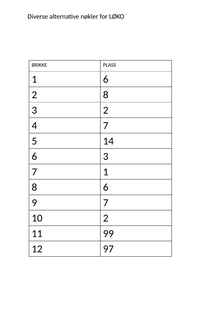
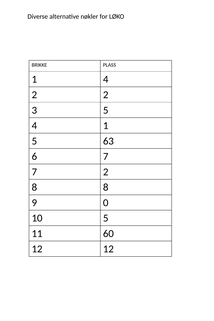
1 6: 6 -> 4
2 8: 8 -> 2
3 2: 2 -> 5
4 7: 7 -> 1
14: 14 -> 63
6 3: 3 -> 7
7 1: 1 -> 2
8 6: 6 -> 8
9 7: 7 -> 0
10 2: 2 -> 5
99: 99 -> 60
12 97: 97 -> 12
